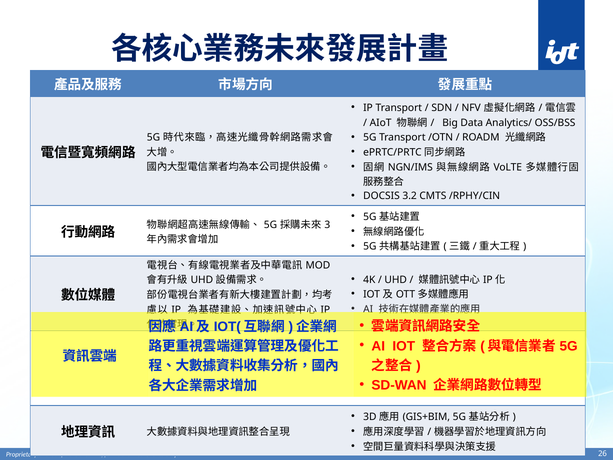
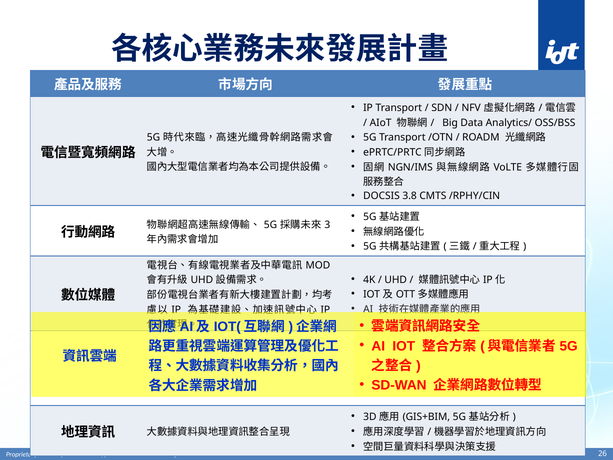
3.2: 3.2 -> 3.8
